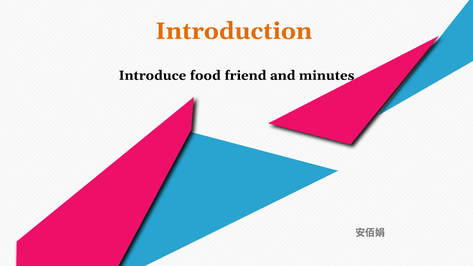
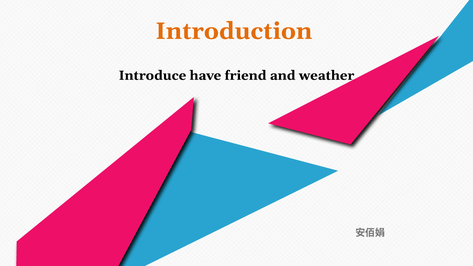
food: food -> have
minutes: minutes -> weather
